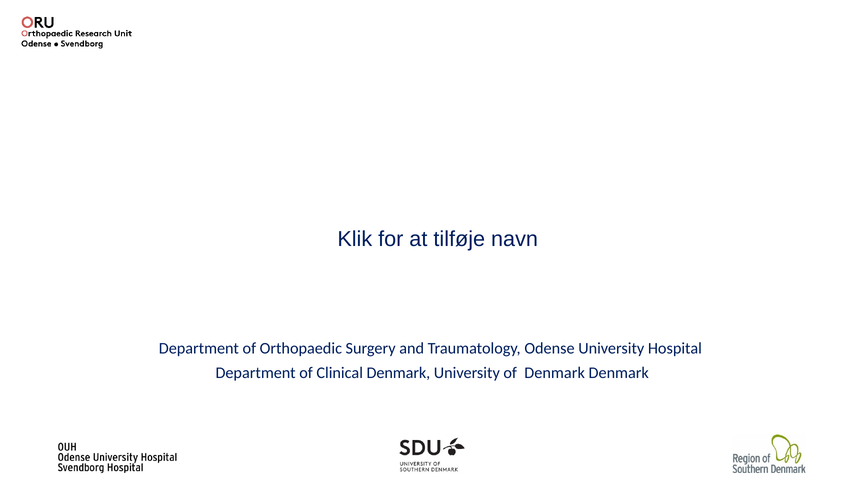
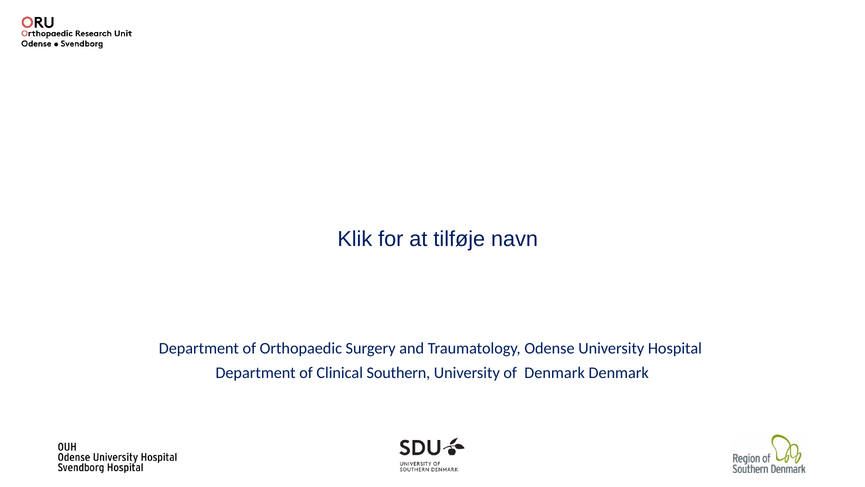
Clinical Denmark: Denmark -> Southern
